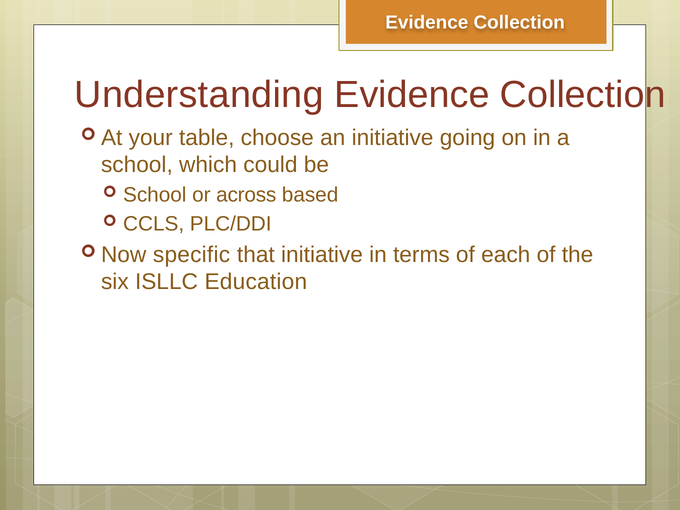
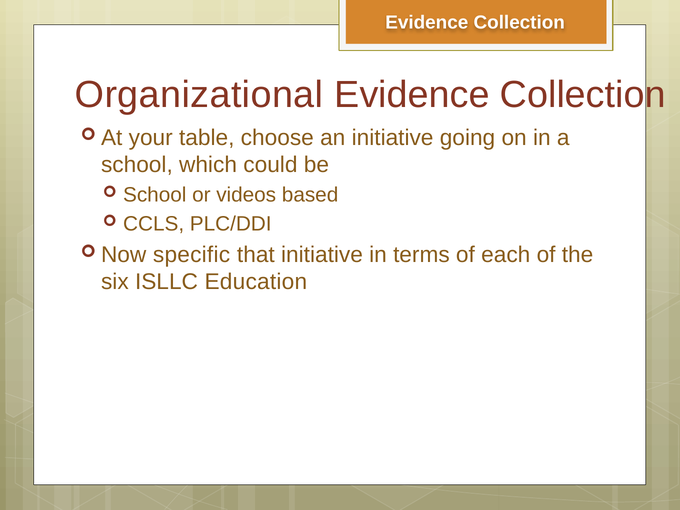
Understanding: Understanding -> Organizational
across: across -> videos
